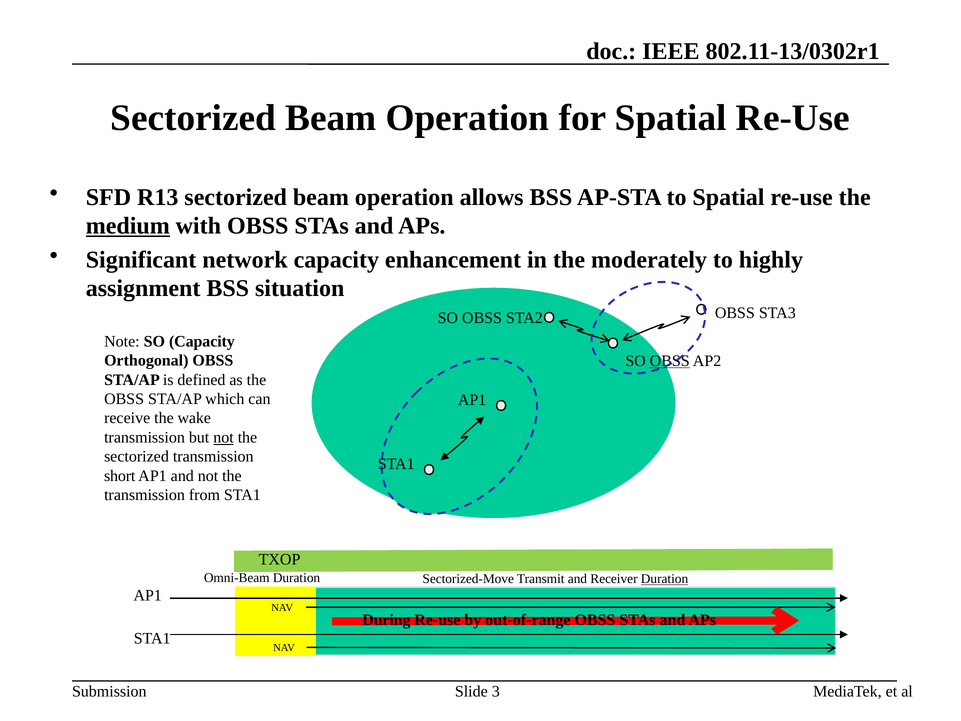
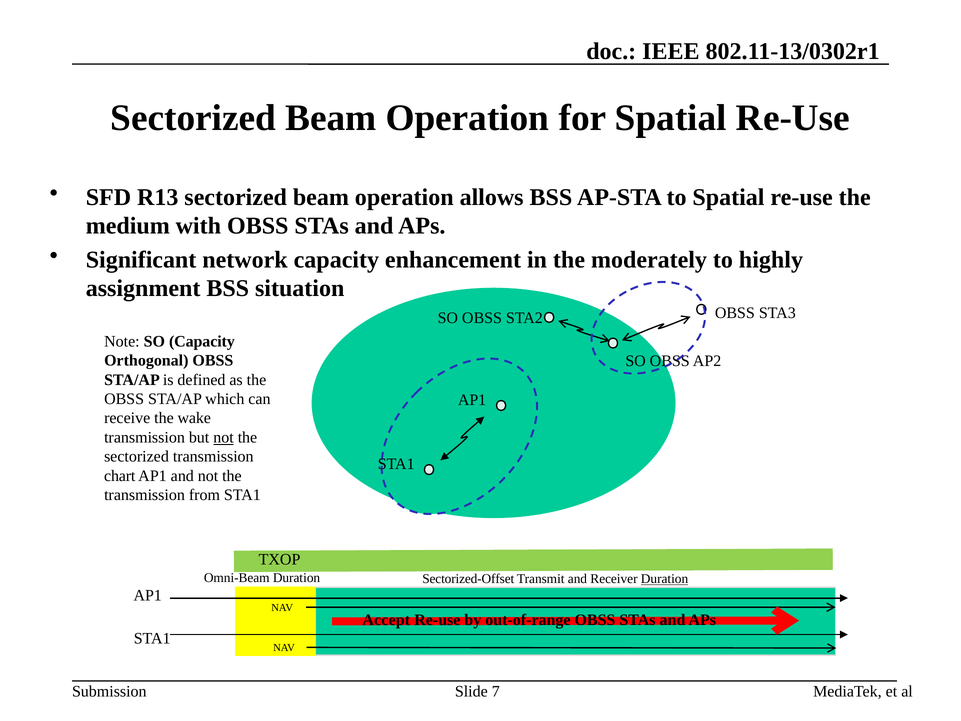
medium underline: present -> none
OBSS at (670, 361) underline: present -> none
short: short -> chart
Sectorized-Move: Sectorized-Move -> Sectorized-Offset
During: During -> Accept
3: 3 -> 7
